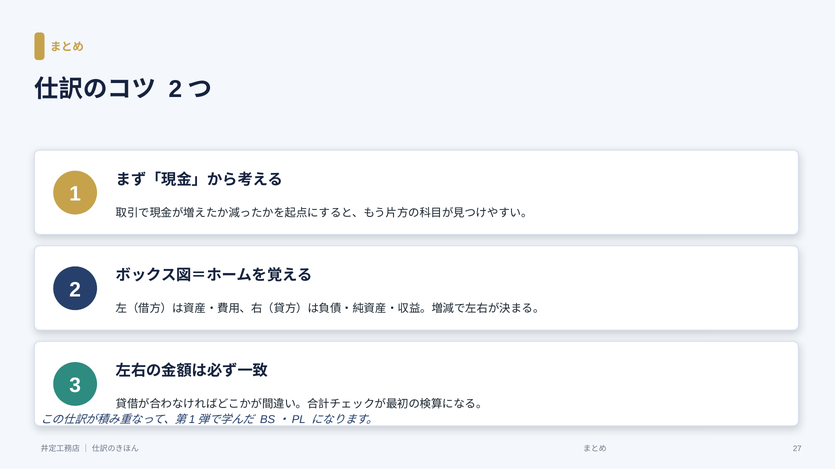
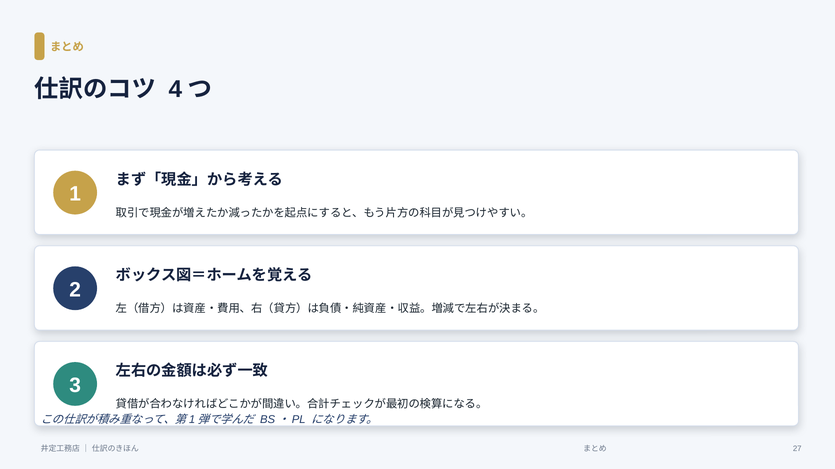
2 at (175, 89): 2 -> 4
